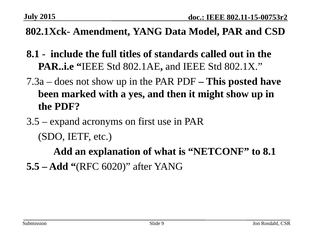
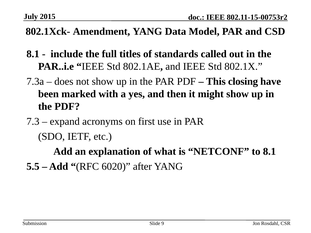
posted: posted -> closing
3.5: 3.5 -> 7.3
